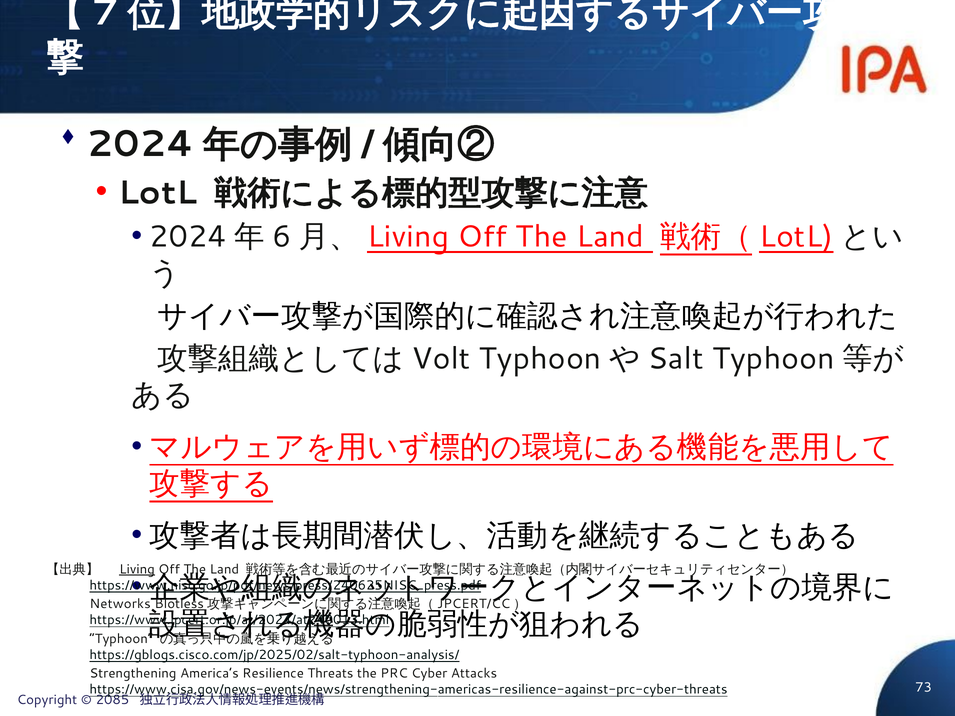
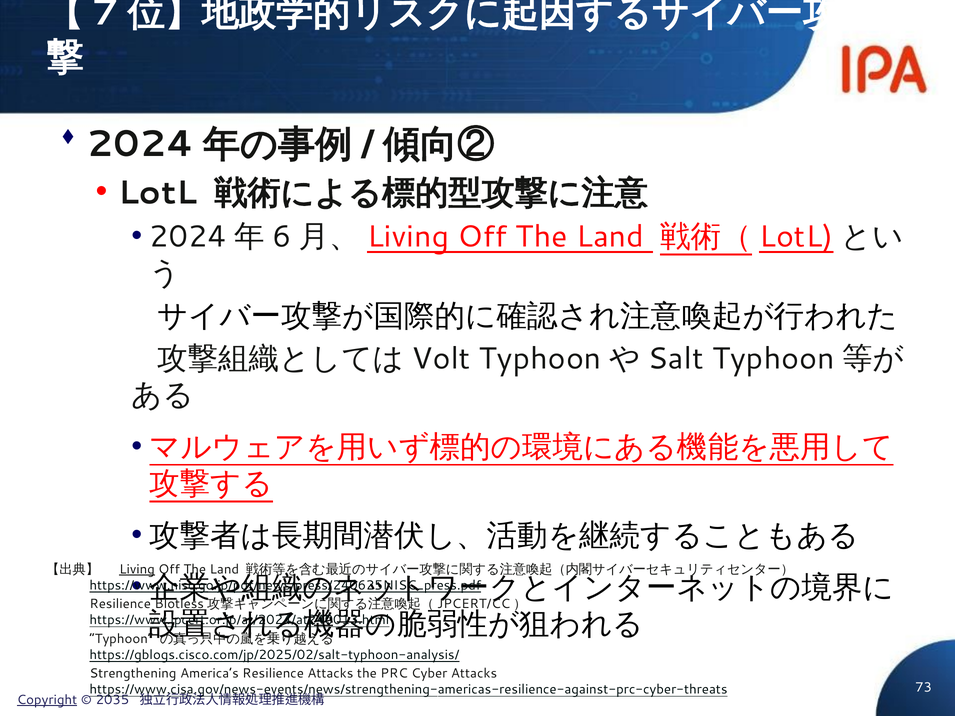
Networks at (120, 604): Networks -> Resilience
Resilience Threats: Threats -> Attacks
Copyright underline: none -> present
2085: 2085 -> 2035
